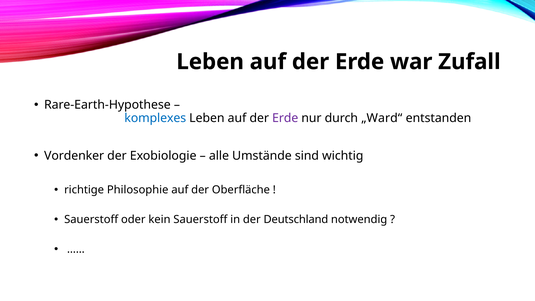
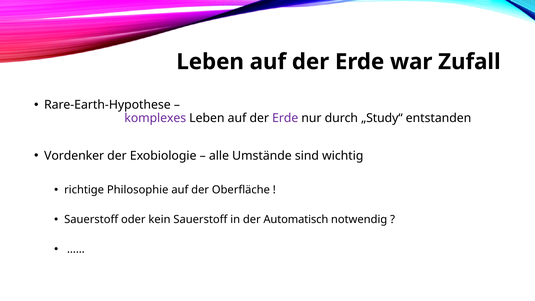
komplexes colour: blue -> purple
„Ward“: „Ward“ -> „Study“
Deutschland: Deutschland -> Automatisch
